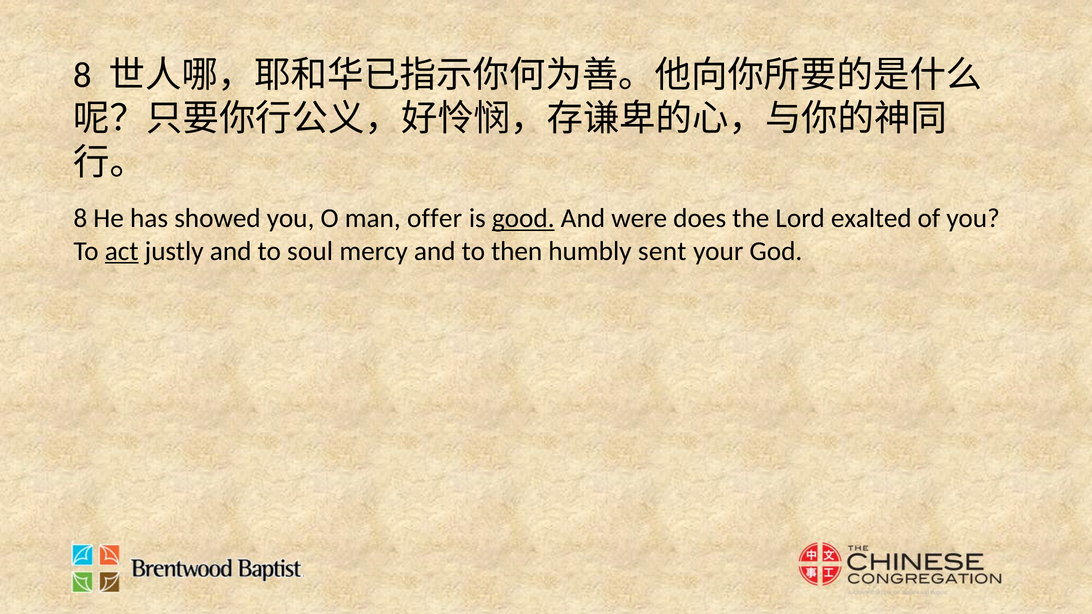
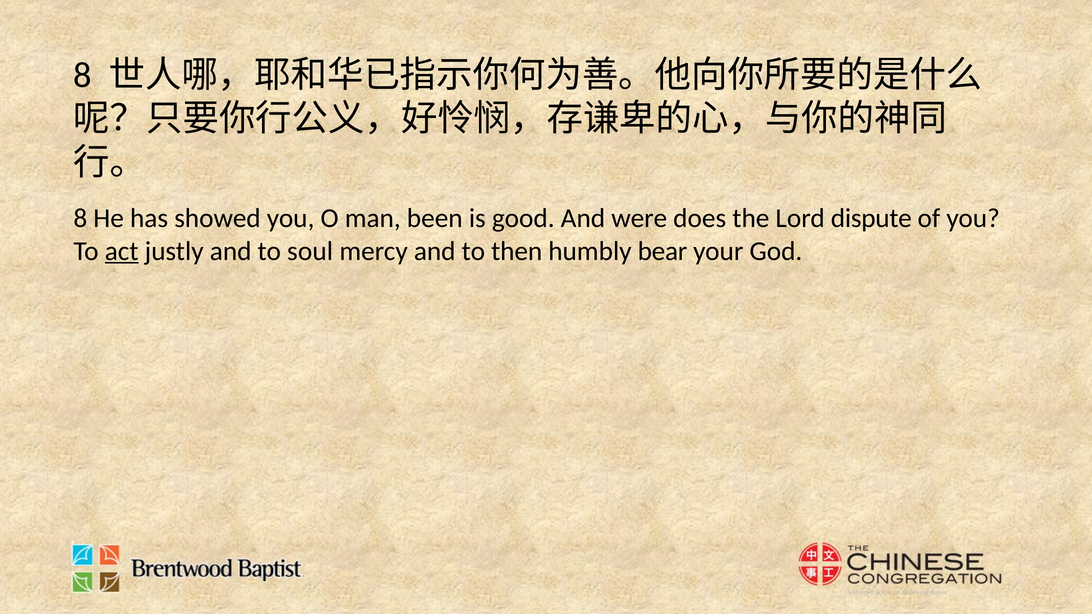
offer: offer -> been
good underline: present -> none
exalted: exalted -> dispute
sent: sent -> bear
